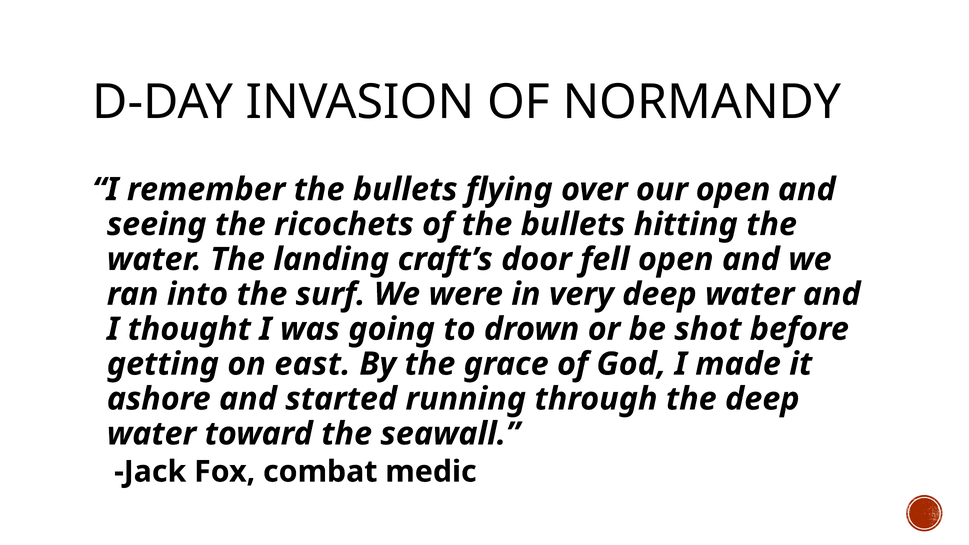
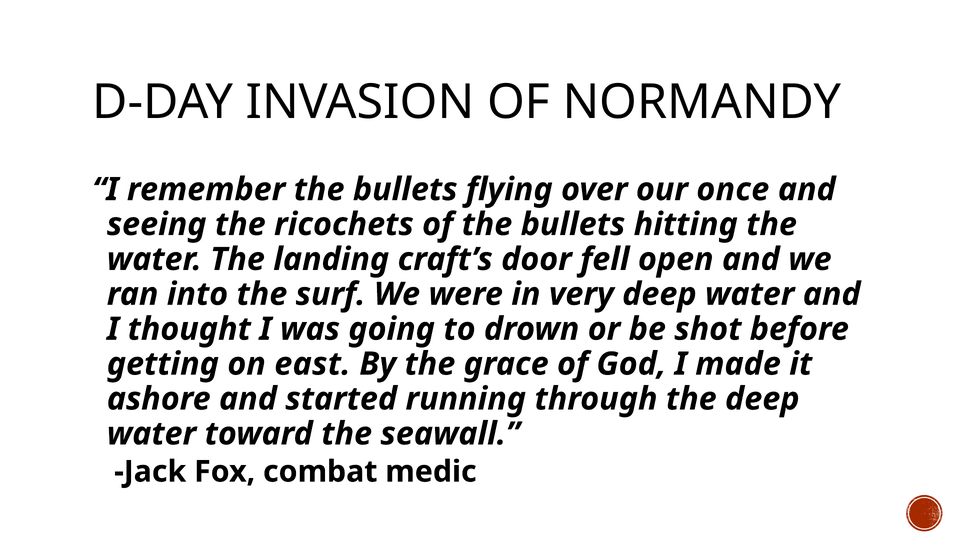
our open: open -> once
